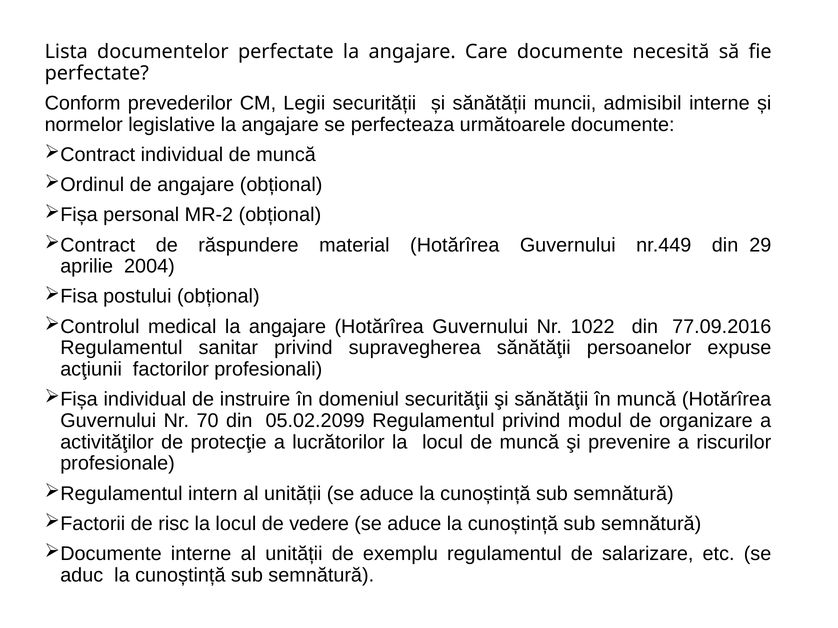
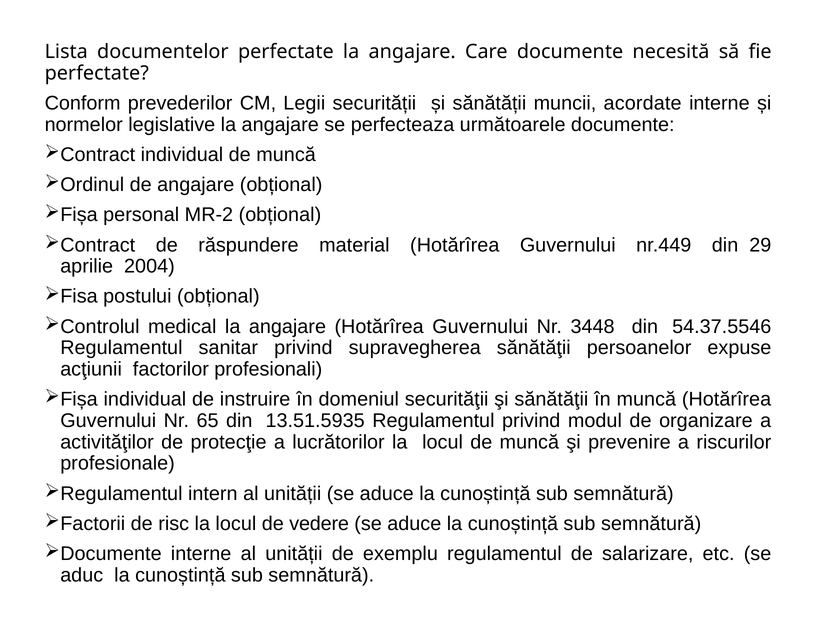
admisibil: admisibil -> acordate
1022: 1022 -> 3448
77.09.2016: 77.09.2016 -> 54.37.5546
70: 70 -> 65
05.02.2099: 05.02.2099 -> 13.51.5935
